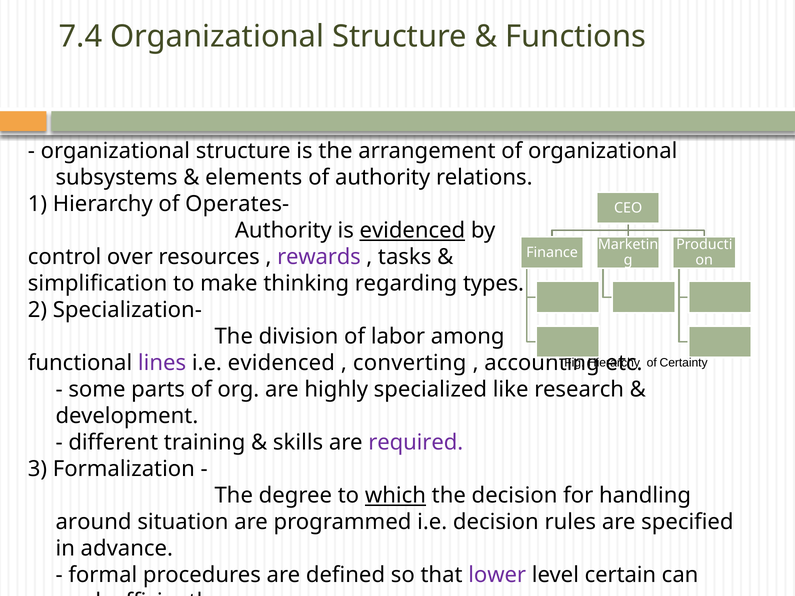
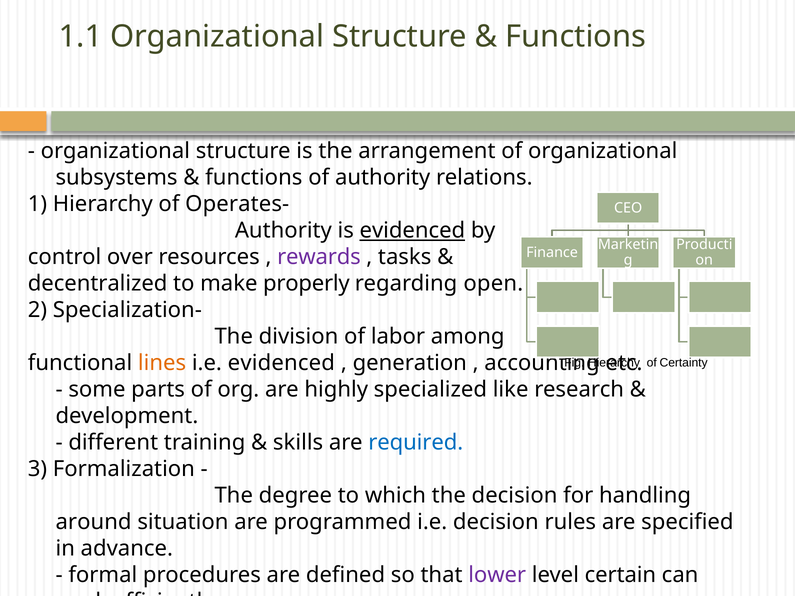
7.4: 7.4 -> 1.1
elements at (254, 178): elements -> functions
simplification: simplification -> decentralized
thinking: thinking -> properly
types: types -> open
lines colour: purple -> orange
converting: converting -> generation
required colour: purple -> blue
which underline: present -> none
